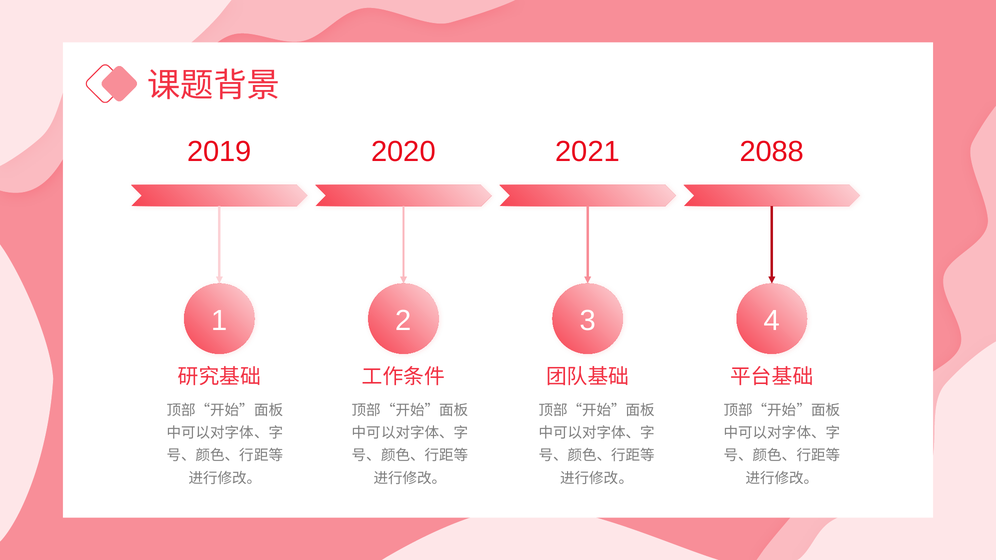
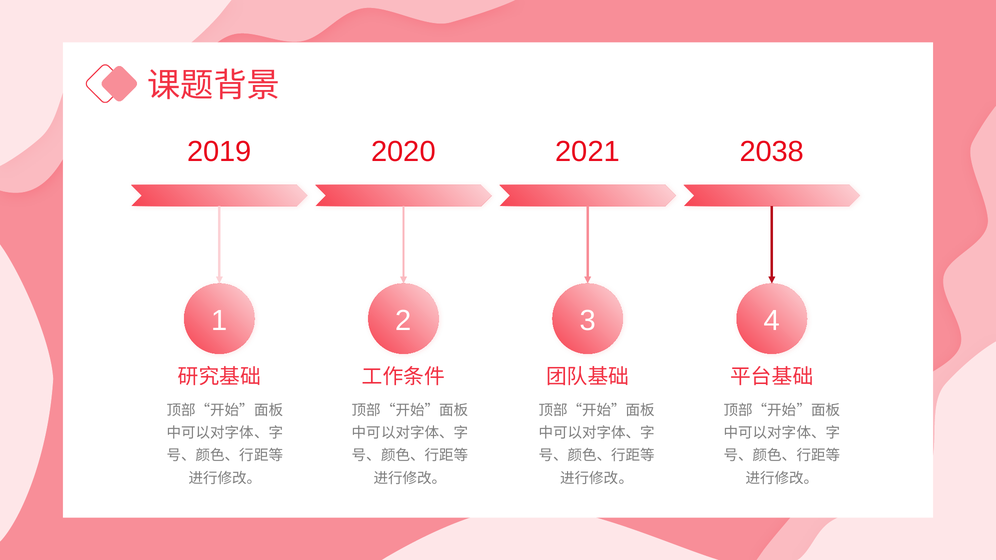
2088: 2088 -> 2038
